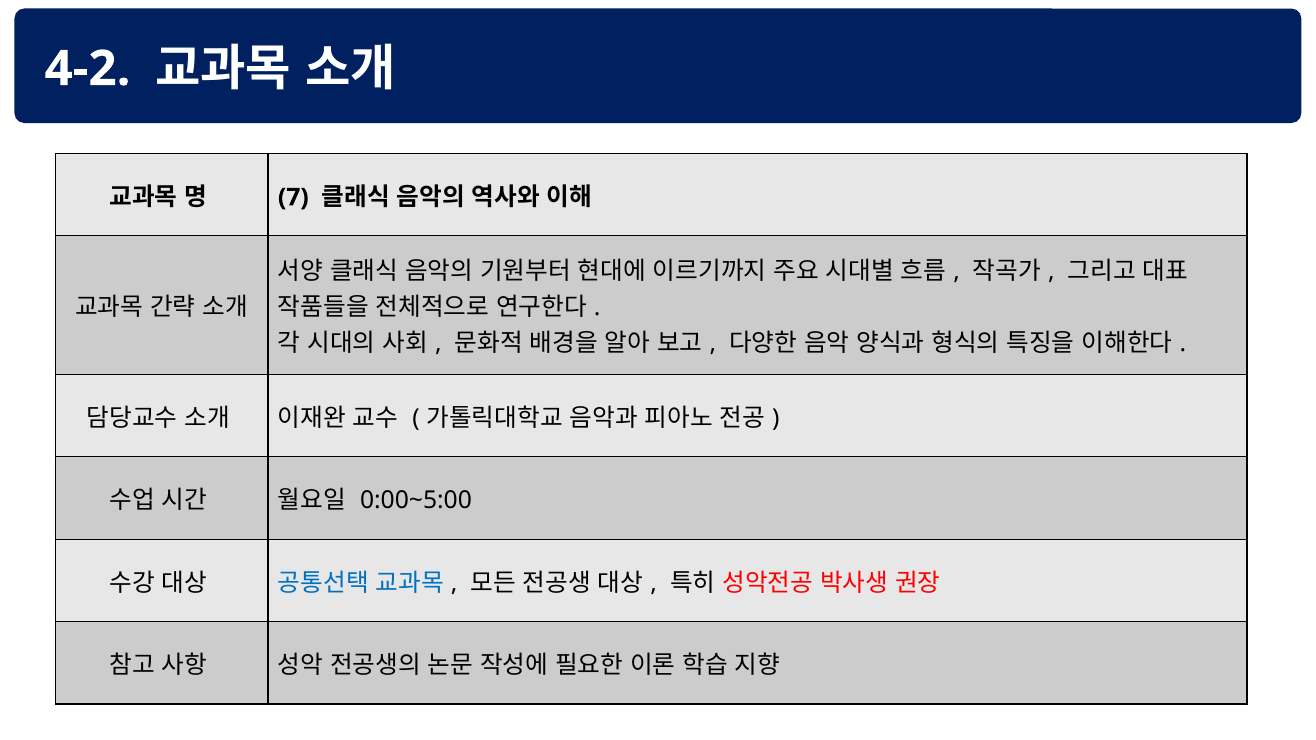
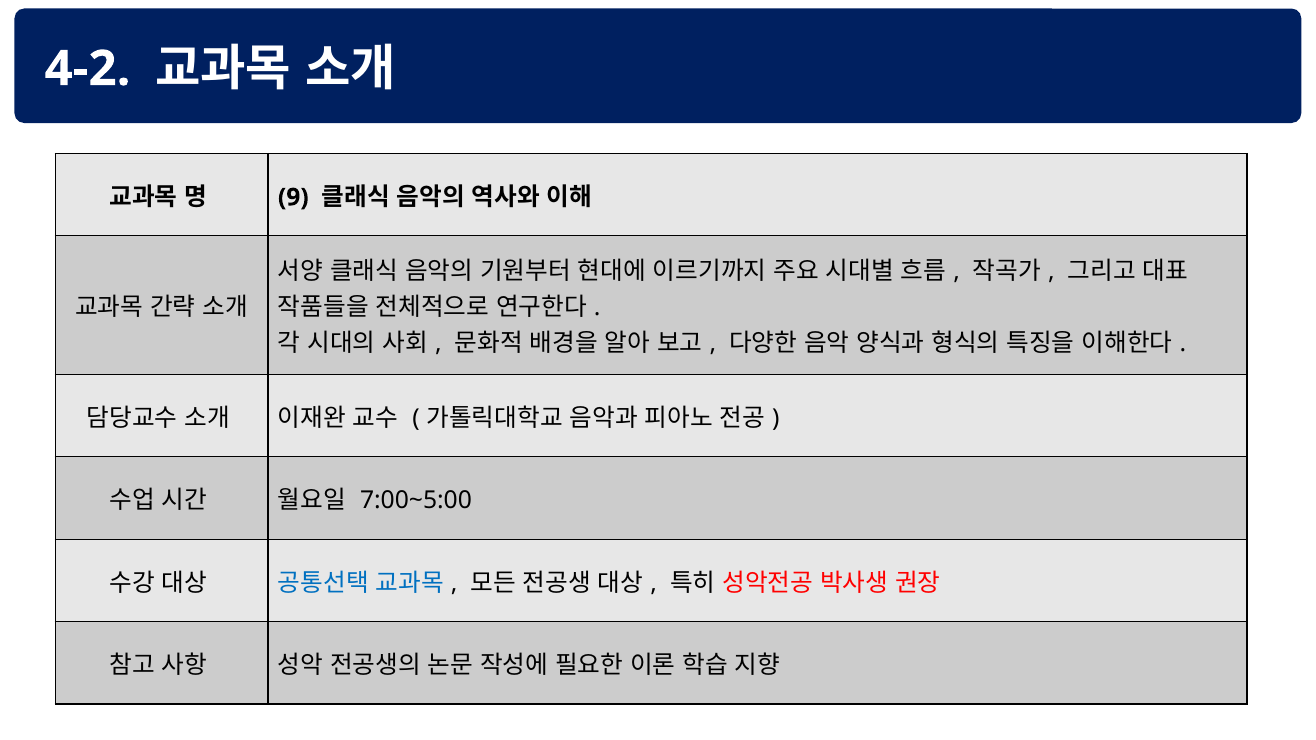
7: 7 -> 9
0:00~5:00: 0:00~5:00 -> 7:00~5:00
